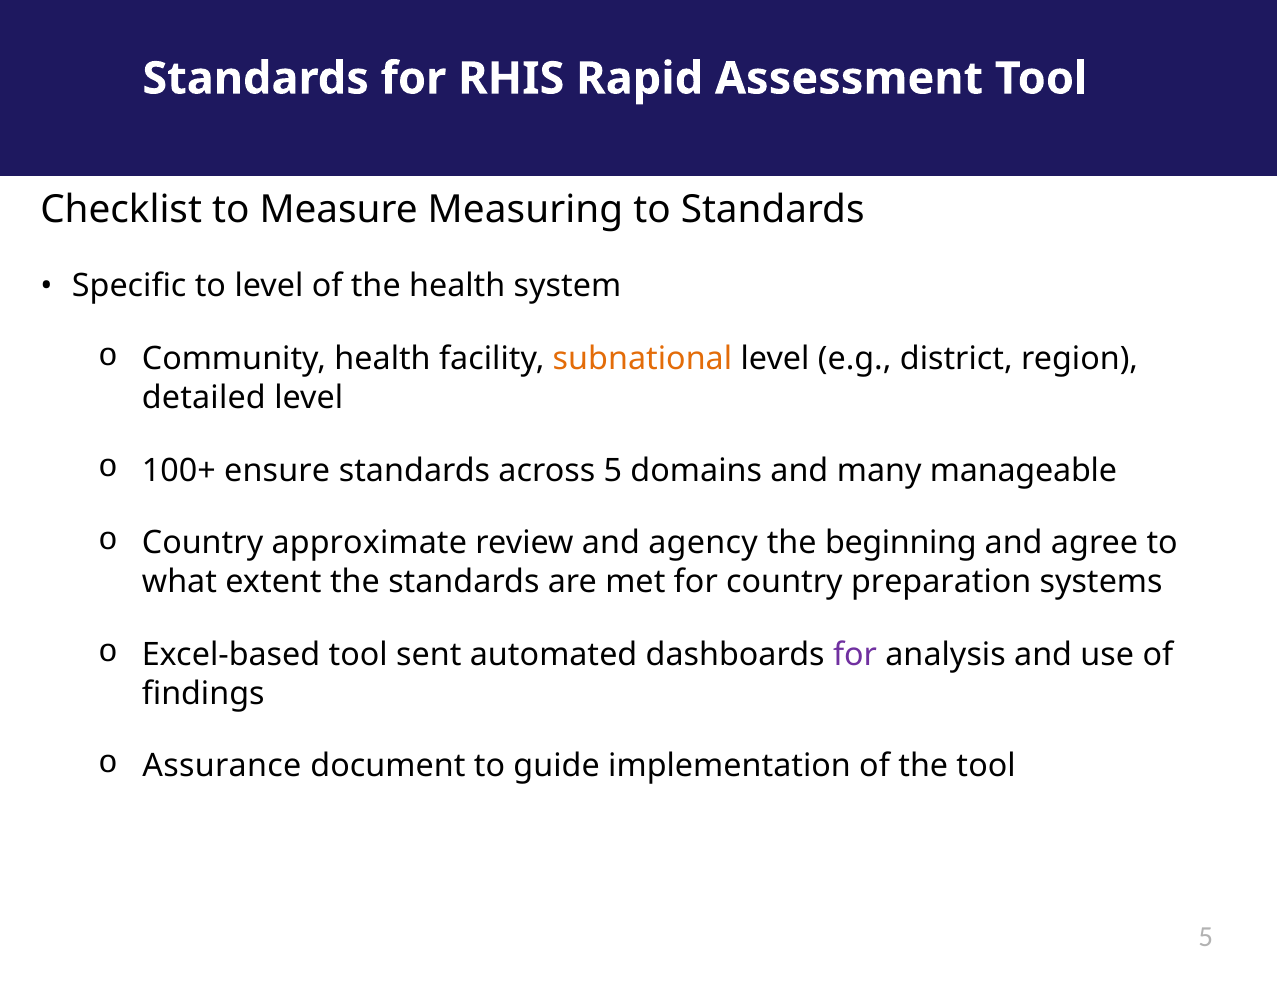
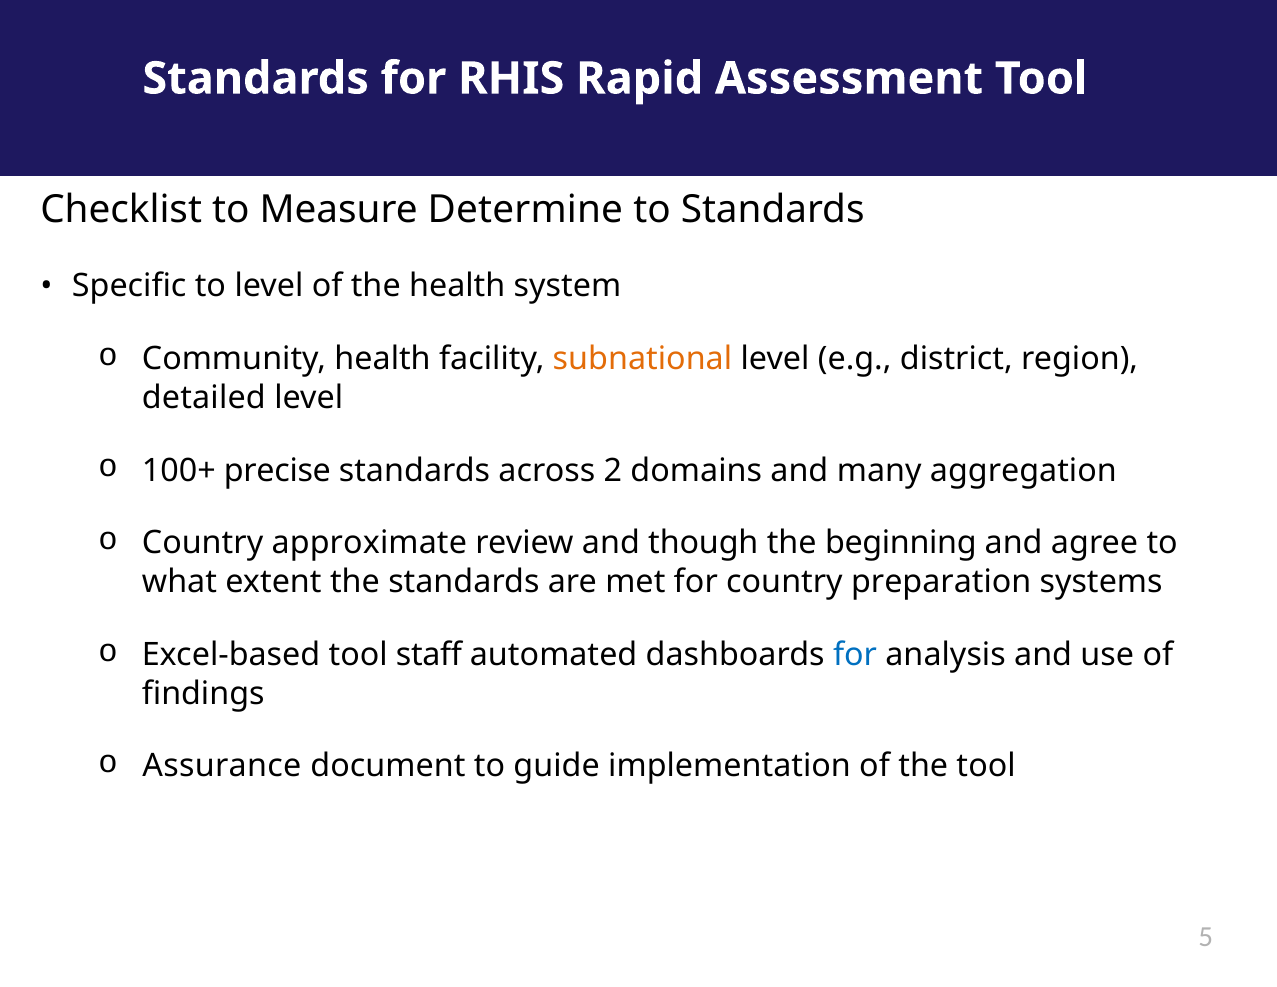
Measuring: Measuring -> Determine
ensure: ensure -> precise
across 5: 5 -> 2
manageable: manageable -> aggregation
agency: agency -> though
sent: sent -> staff
for at (855, 655) colour: purple -> blue
